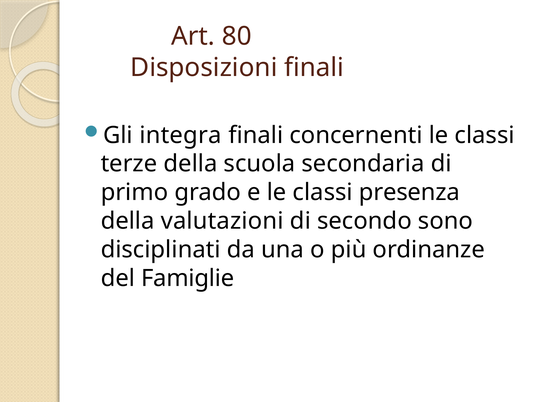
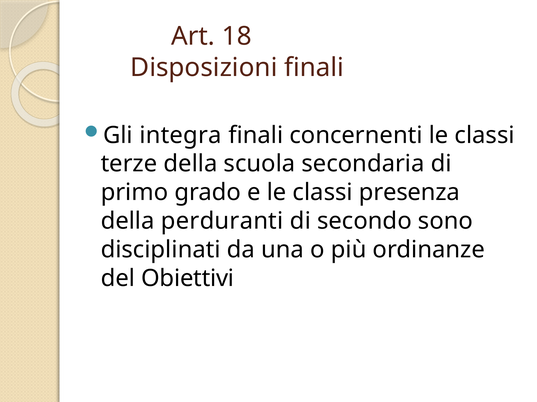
80: 80 -> 18
valutazioni: valutazioni -> perduranti
Famiglie: Famiglie -> Obiettivi
